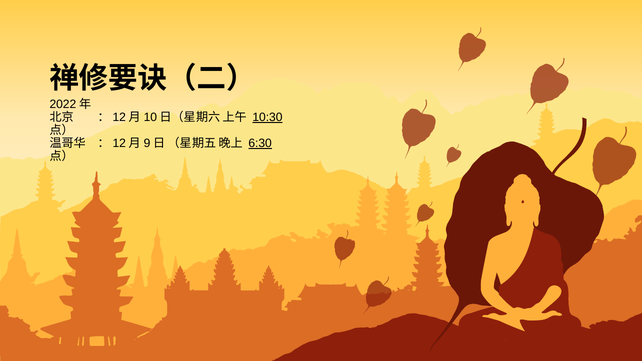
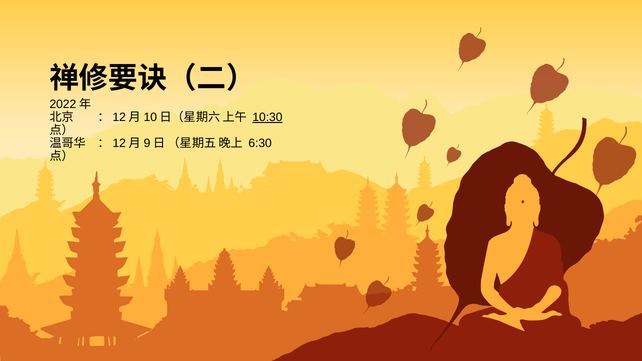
6:30 underline: present -> none
